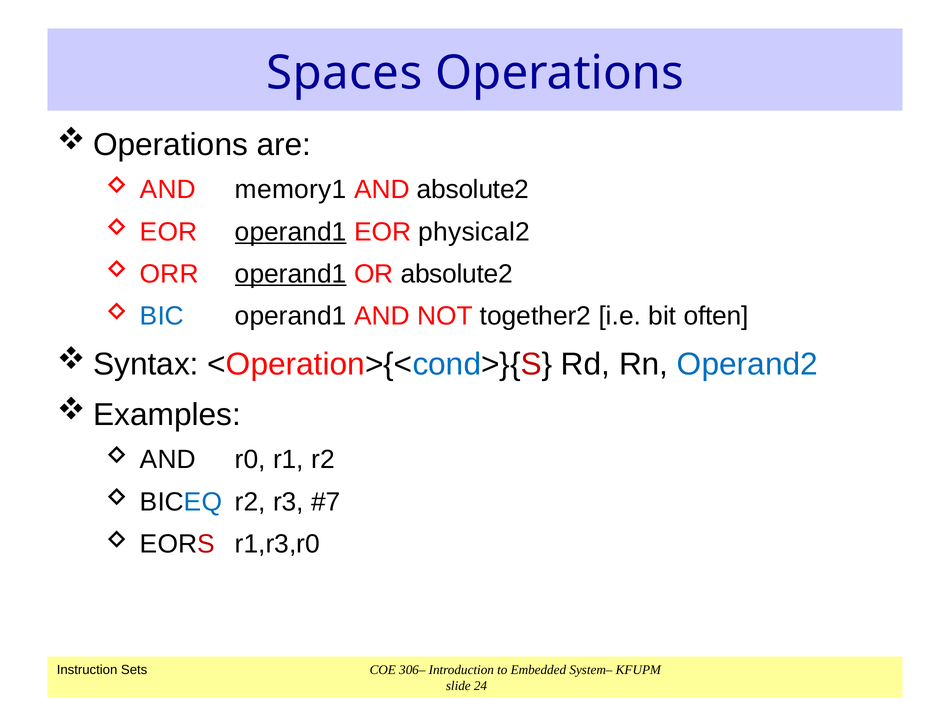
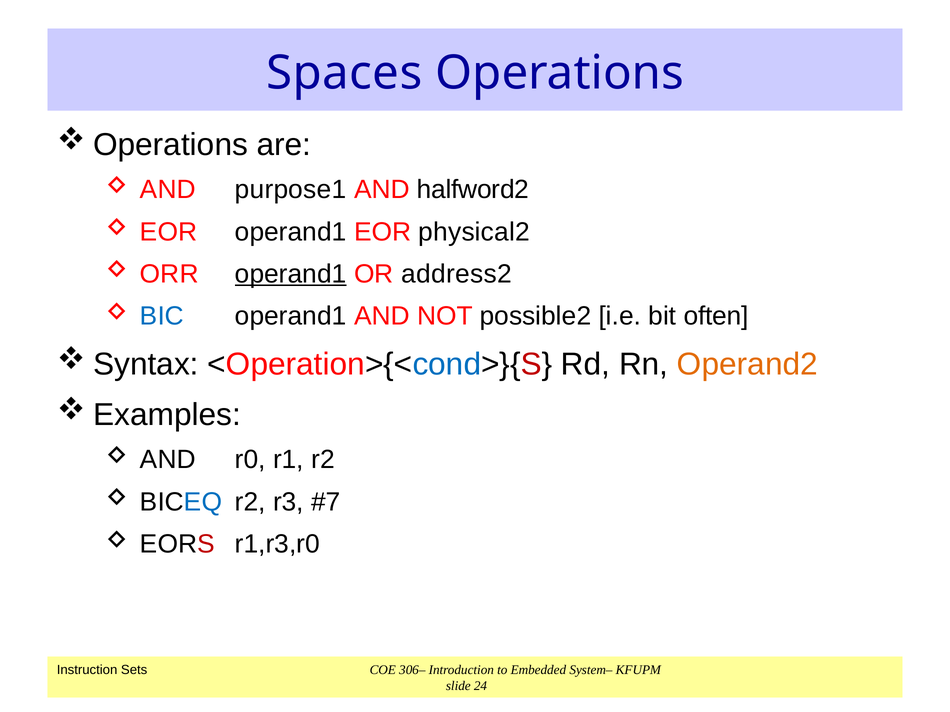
memory1: memory1 -> purpose1
AND absolute2: absolute2 -> halfword2
operand1 at (291, 232) underline: present -> none
OR absolute2: absolute2 -> address2
together2: together2 -> possible2
Operand2 colour: blue -> orange
